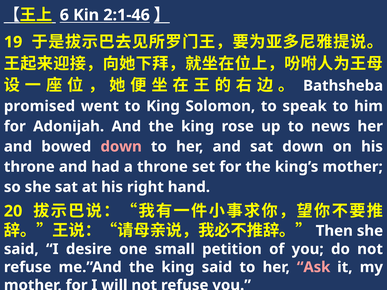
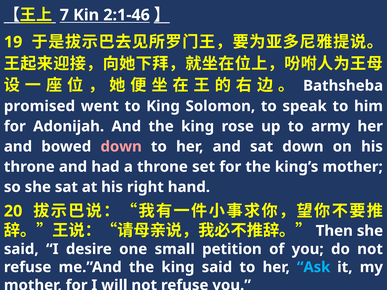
6: 6 -> 7
news: news -> army
Ask colour: pink -> light blue
